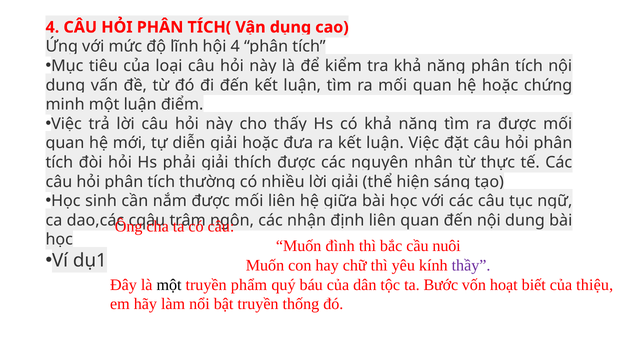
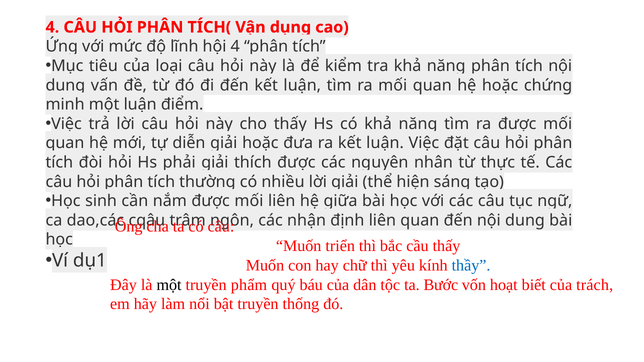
đình: đình -> triển
cầu nuôi: nuôi -> thấy
thầy colour: purple -> blue
thiệu: thiệu -> trách
